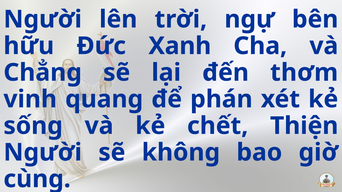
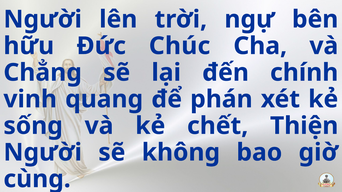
Xanh: Xanh -> Chúc
thơm: thơm -> chính
